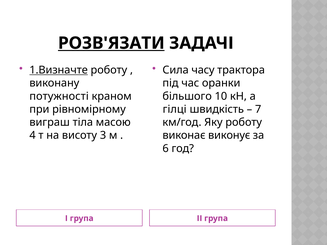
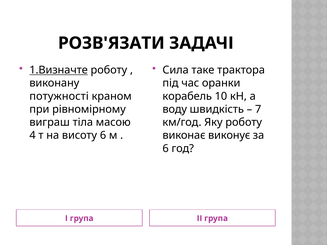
РОЗВ'ЯЗАТИ underline: present -> none
часу: часу -> таке
більшого: більшого -> корабель
гілці: гілці -> воду
висоту 3: 3 -> 6
